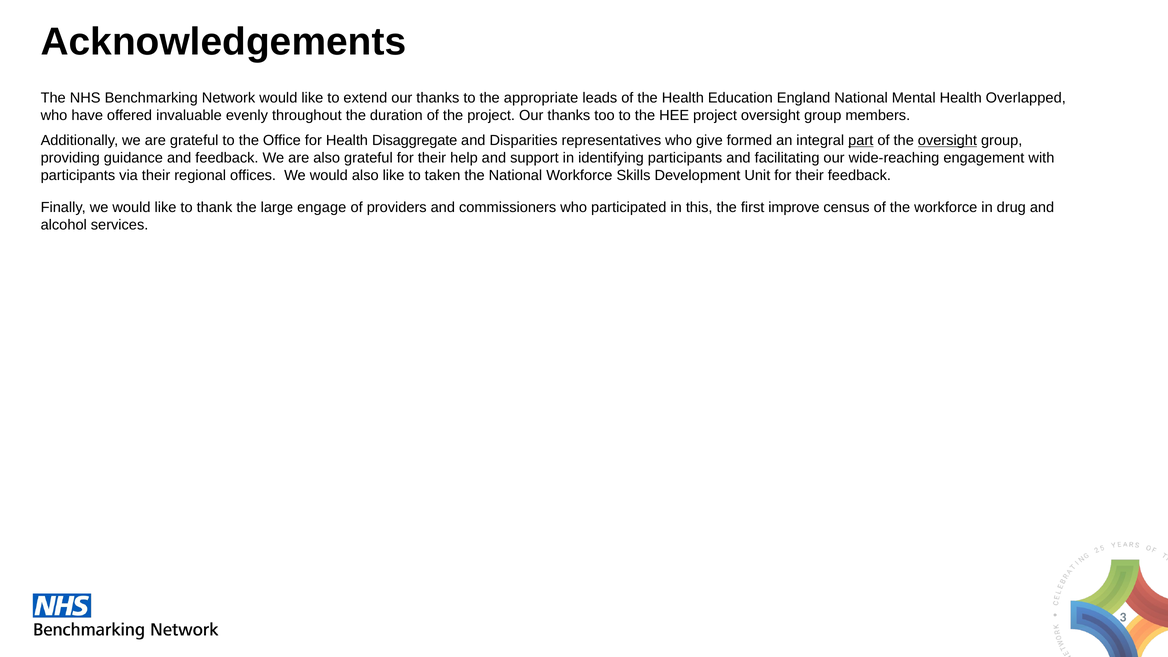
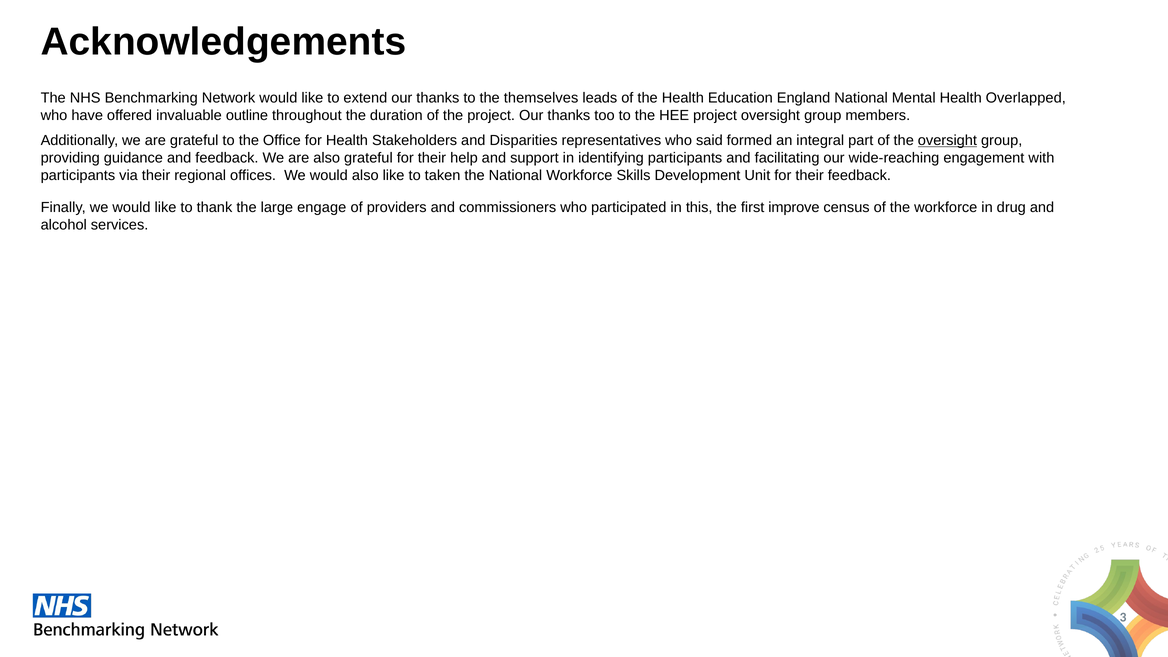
appropriate: appropriate -> themselves
evenly: evenly -> outline
Disaggregate: Disaggregate -> Stakeholders
give: give -> said
part underline: present -> none
